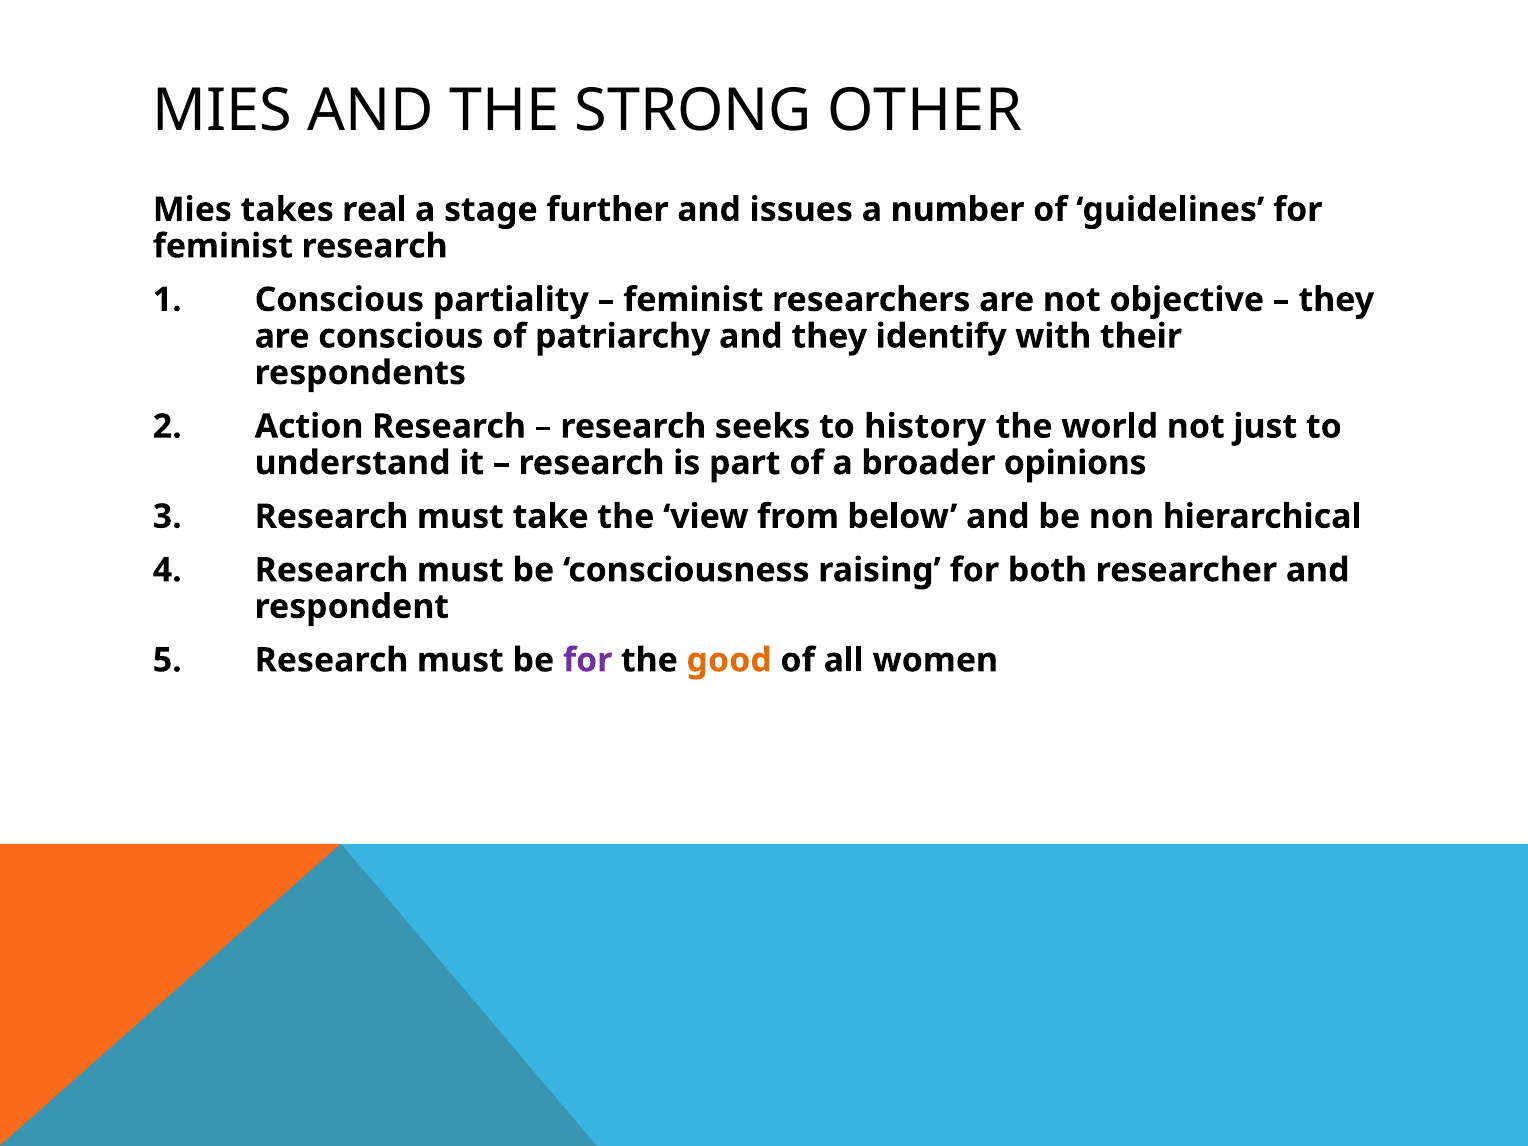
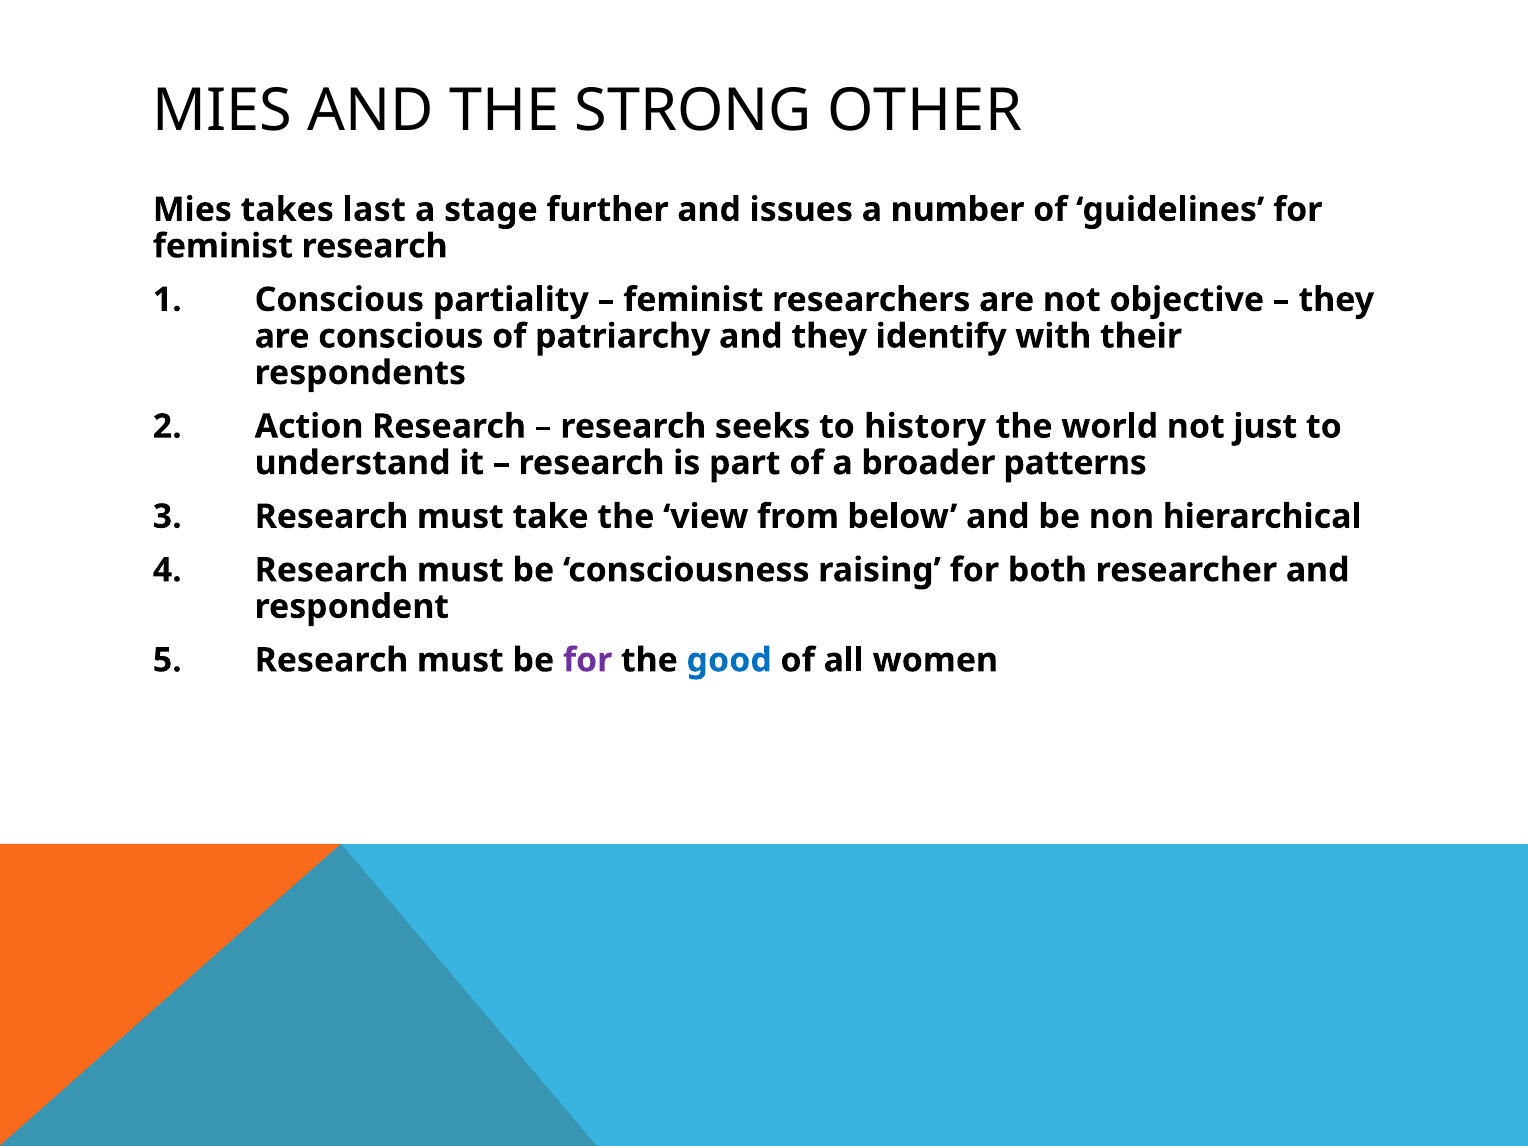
real: real -> last
opinions: opinions -> patterns
good colour: orange -> blue
